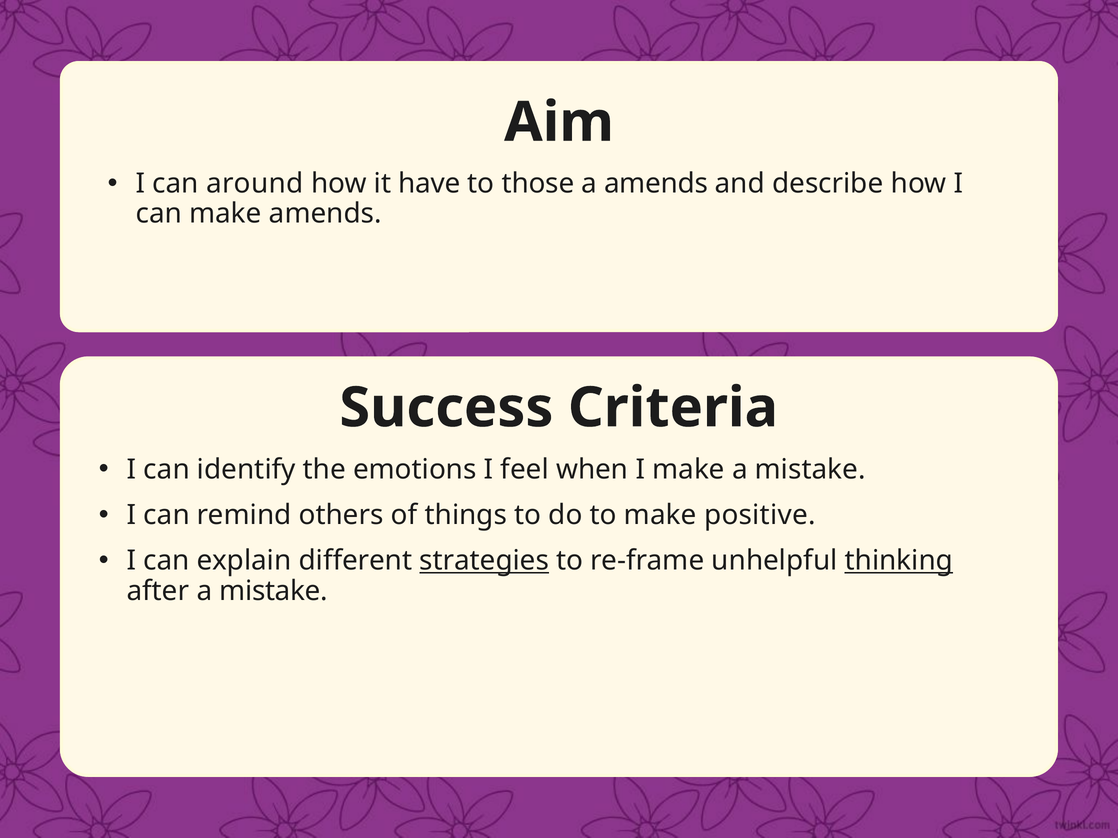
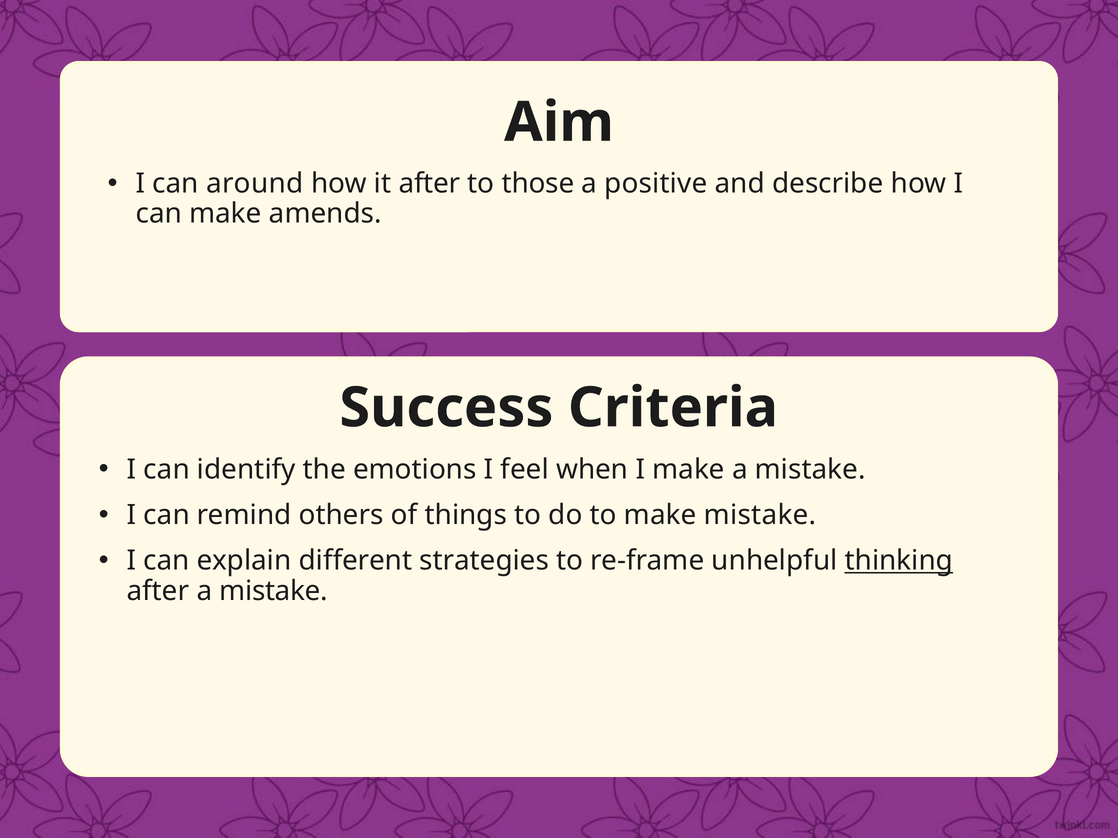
it have: have -> after
a amends: amends -> positive
make positive: positive -> mistake
strategies underline: present -> none
